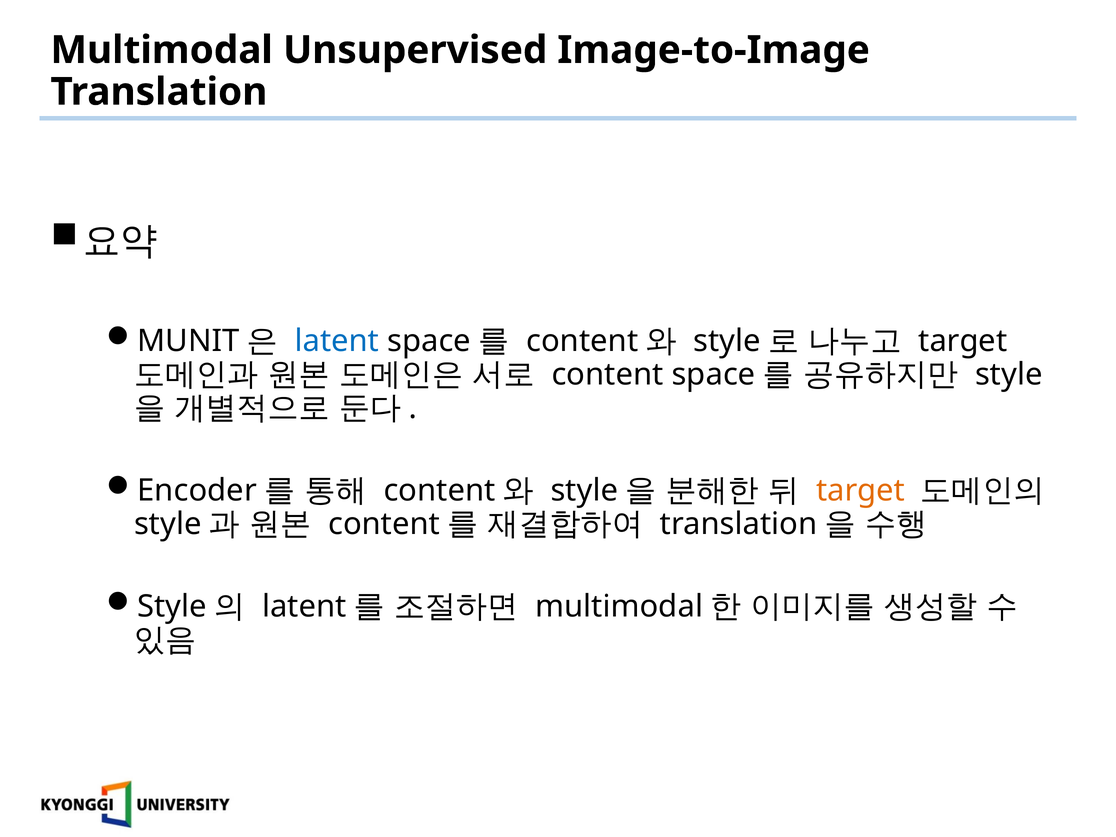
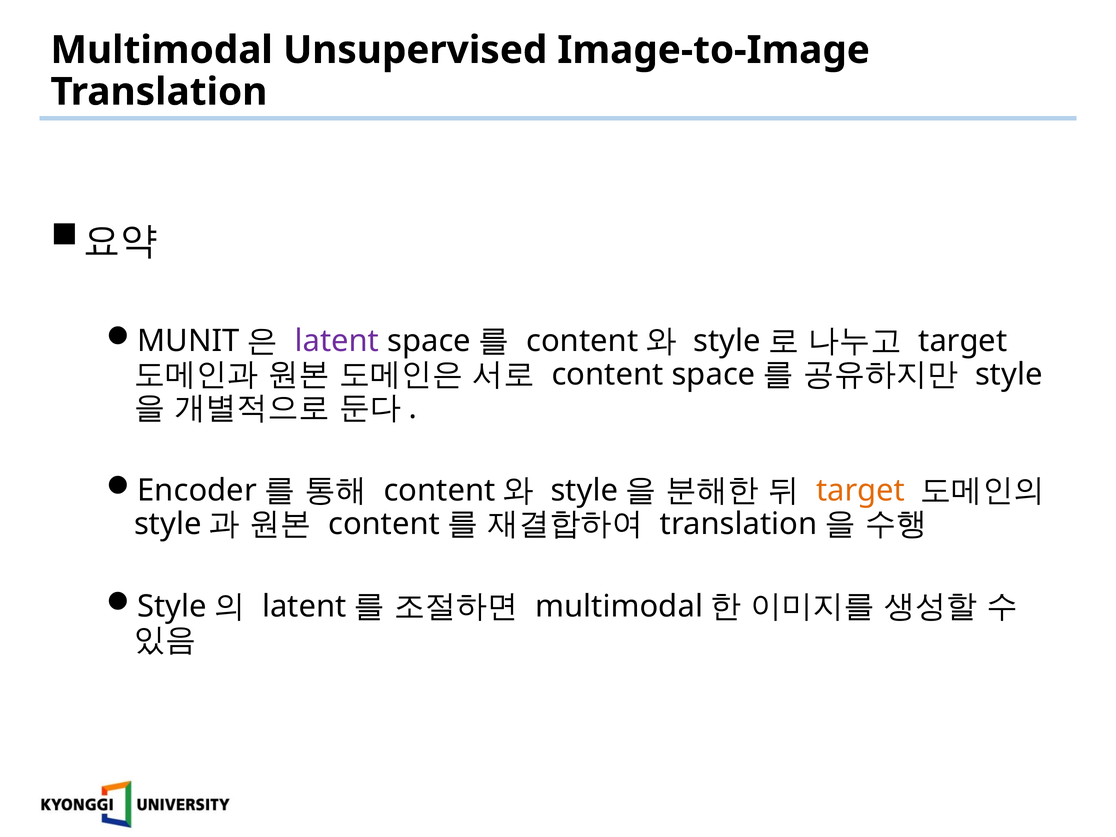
latent colour: blue -> purple
